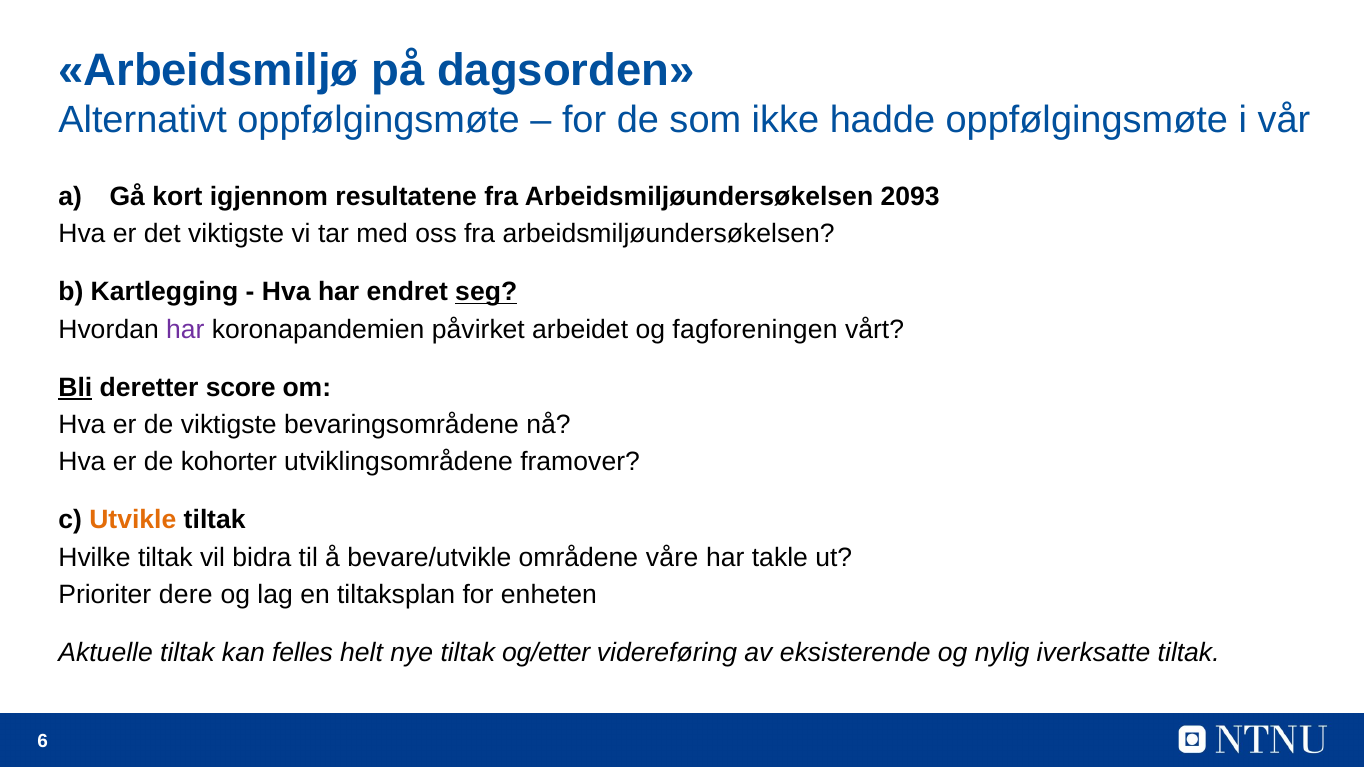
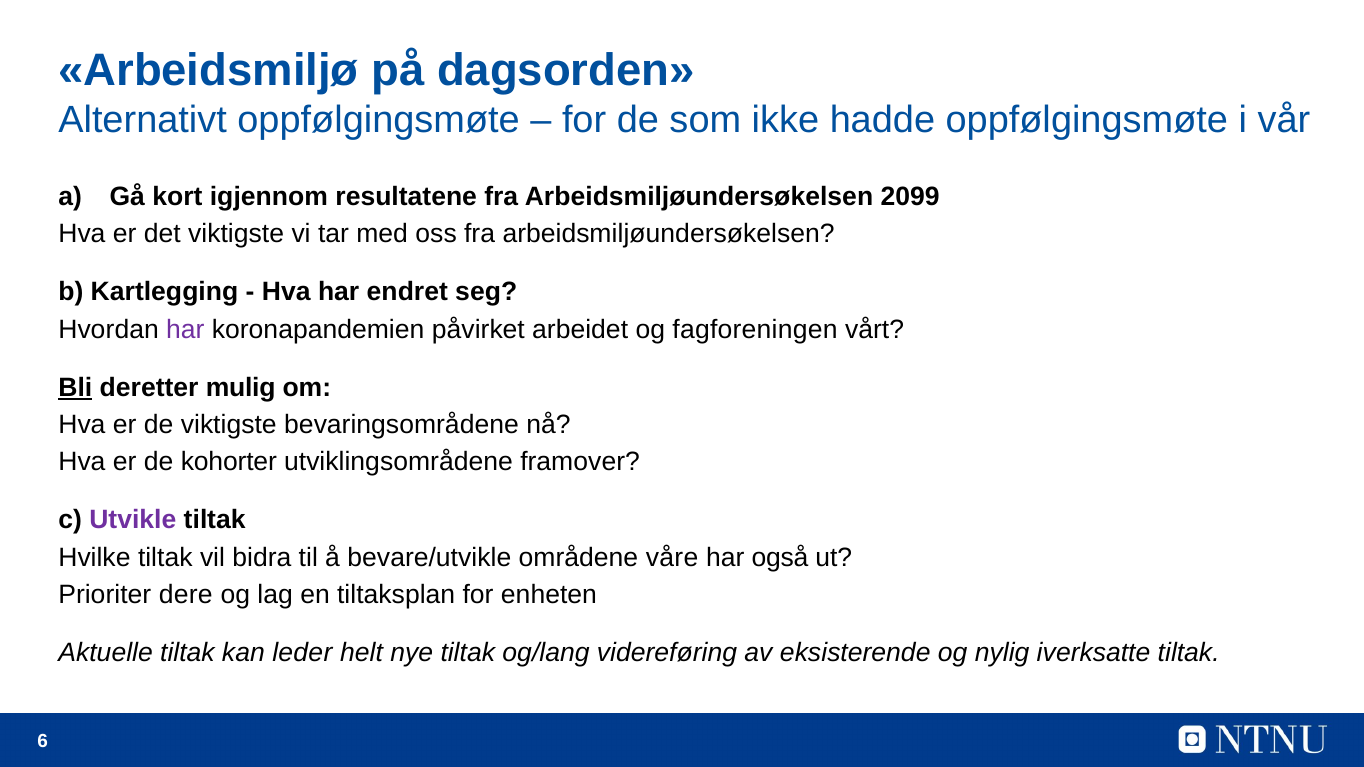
2093: 2093 -> 2099
seg underline: present -> none
score: score -> mulig
Utvikle colour: orange -> purple
takle: takle -> også
felles: felles -> leder
og/etter: og/etter -> og/lang
